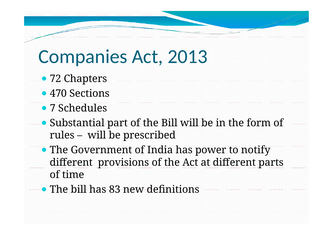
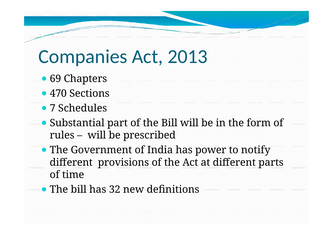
72: 72 -> 69
83: 83 -> 32
